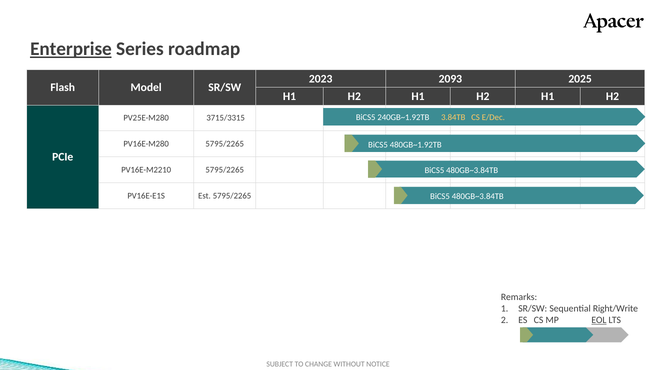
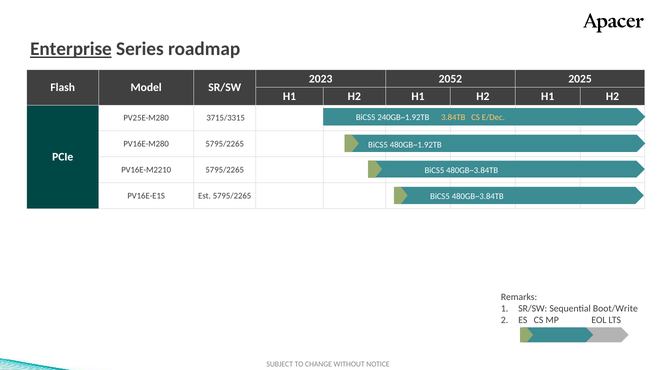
2093: 2093 -> 2052
Right/Write: Right/Write -> Boot/Write
EOL underline: present -> none
